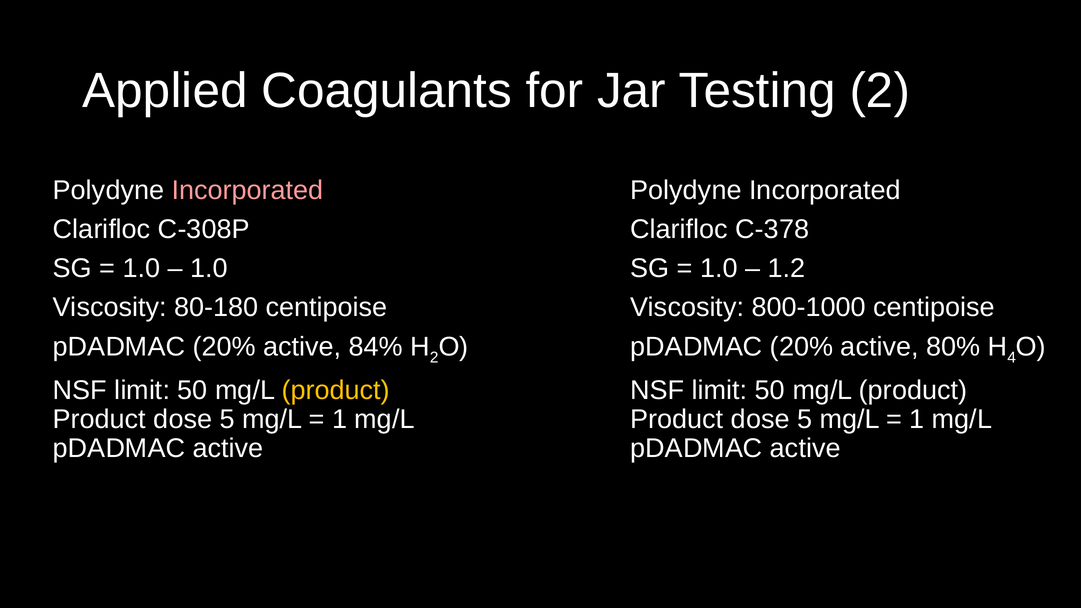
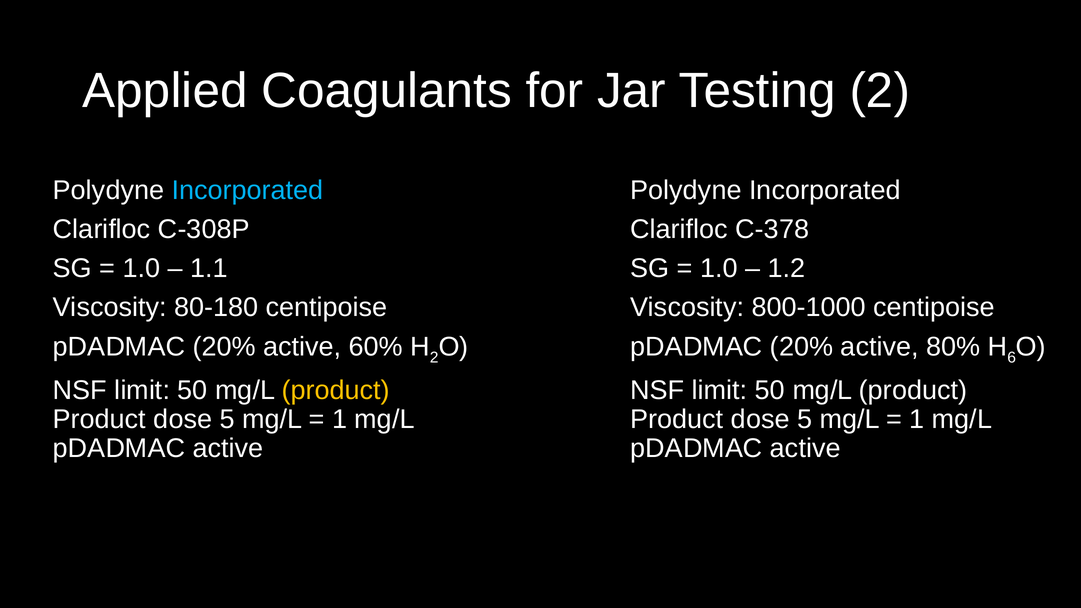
Incorporated at (247, 191) colour: pink -> light blue
1.0 at (209, 268): 1.0 -> 1.1
84%: 84% -> 60%
4: 4 -> 6
